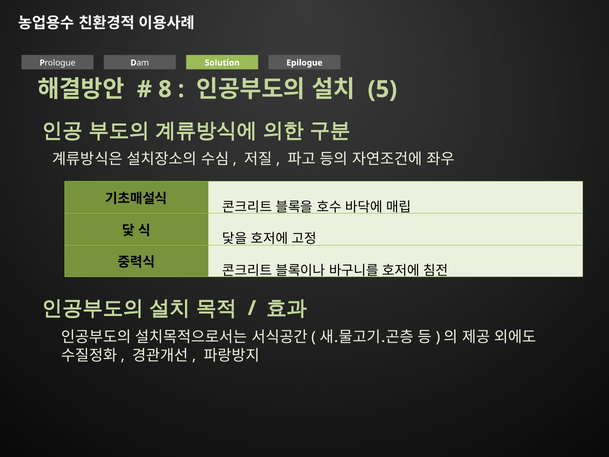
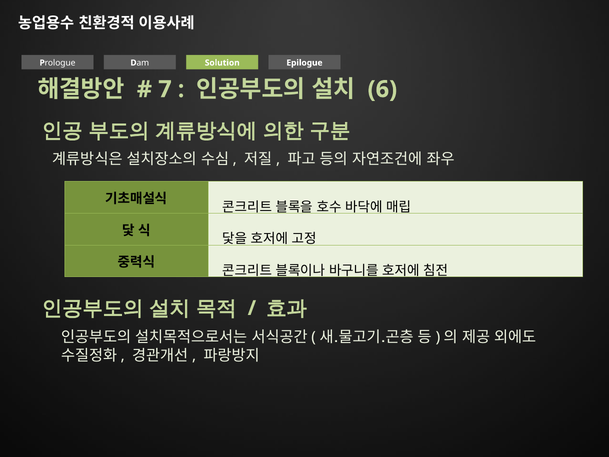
8: 8 -> 7
5: 5 -> 6
